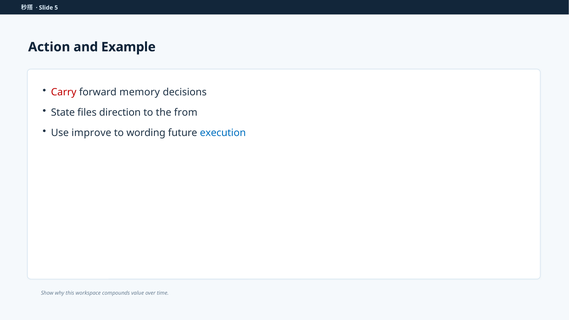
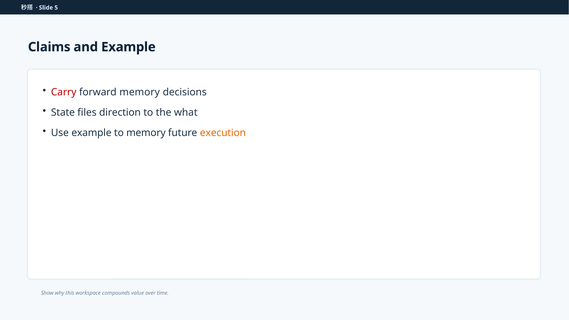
Action: Action -> Claims
from: from -> what
Use improve: improve -> example
to wording: wording -> memory
execution colour: blue -> orange
